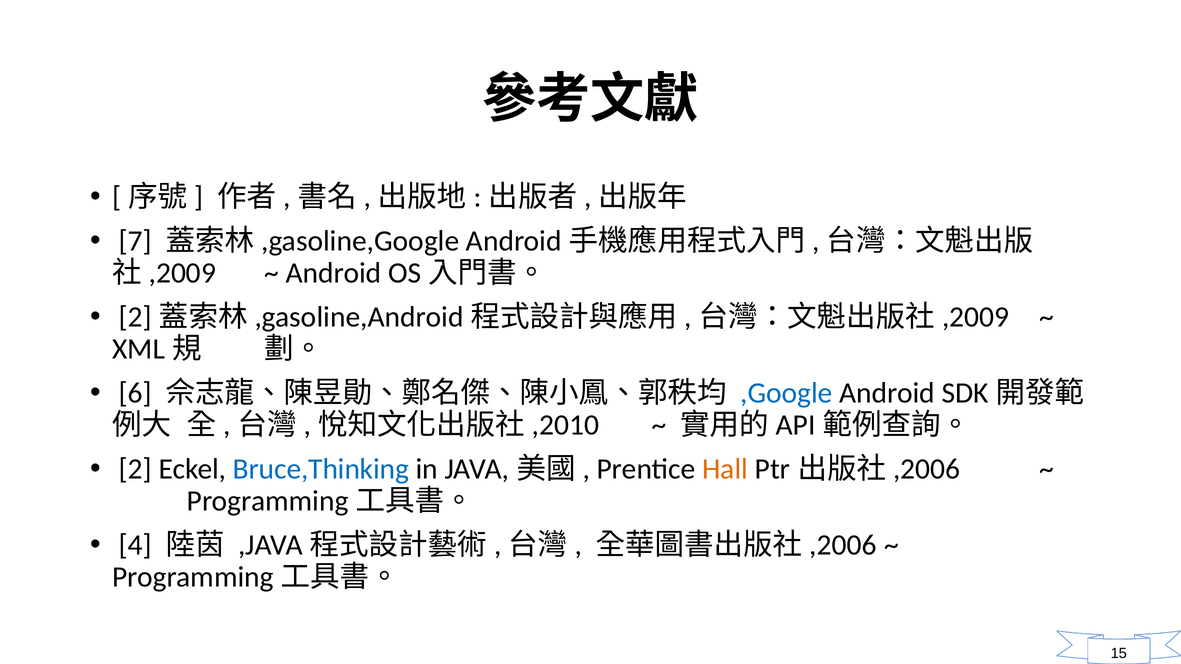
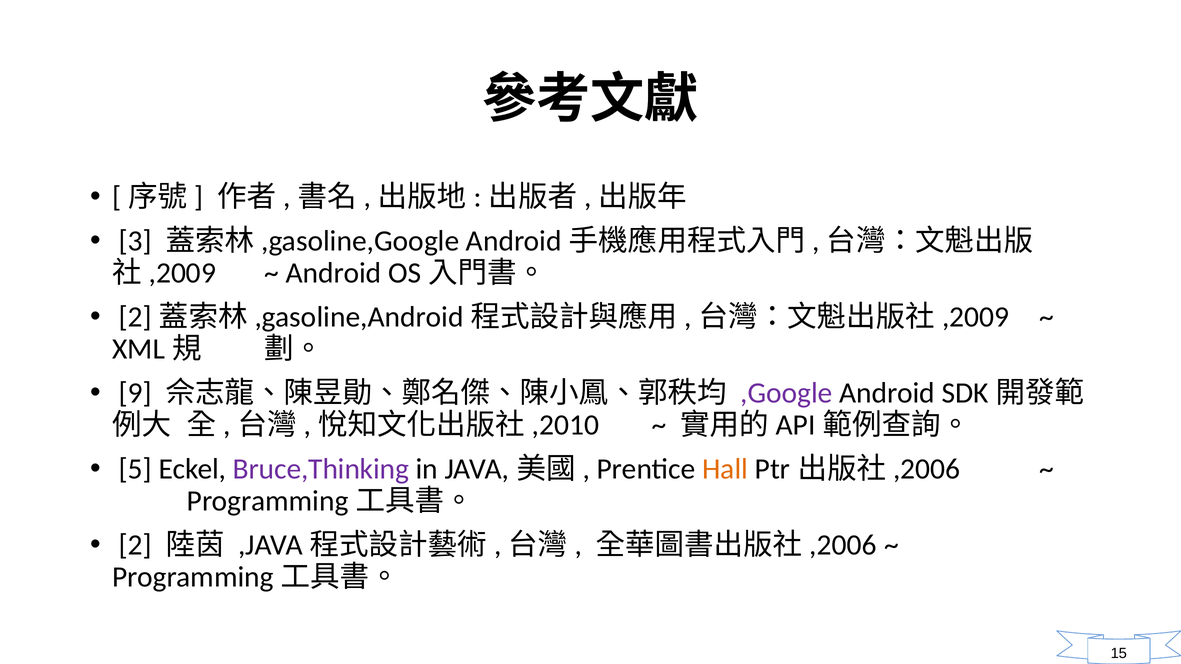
7: 7 -> 3
6: 6 -> 9
,Google colour: blue -> purple
2: 2 -> 5
Bruce,Thinking colour: blue -> purple
4: 4 -> 2
